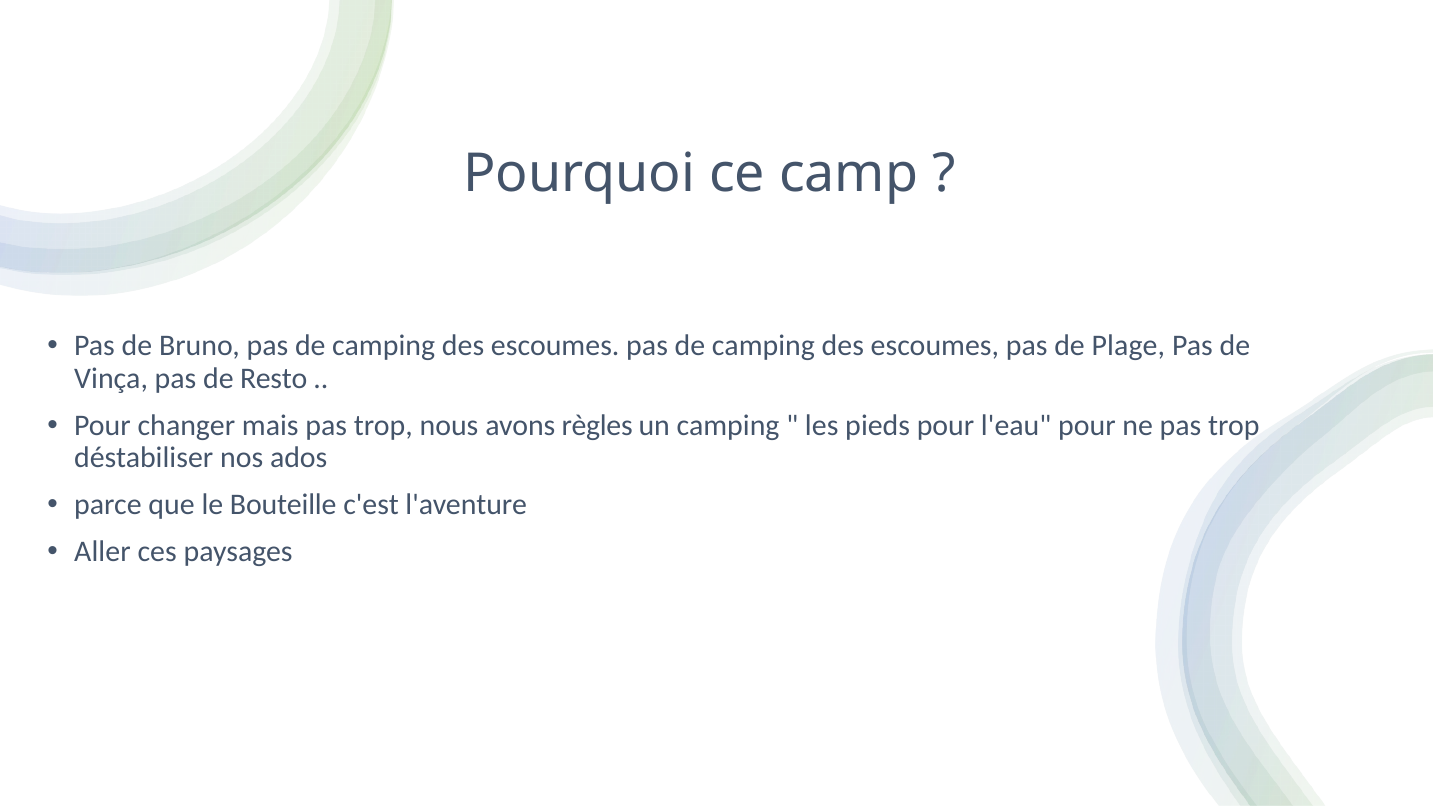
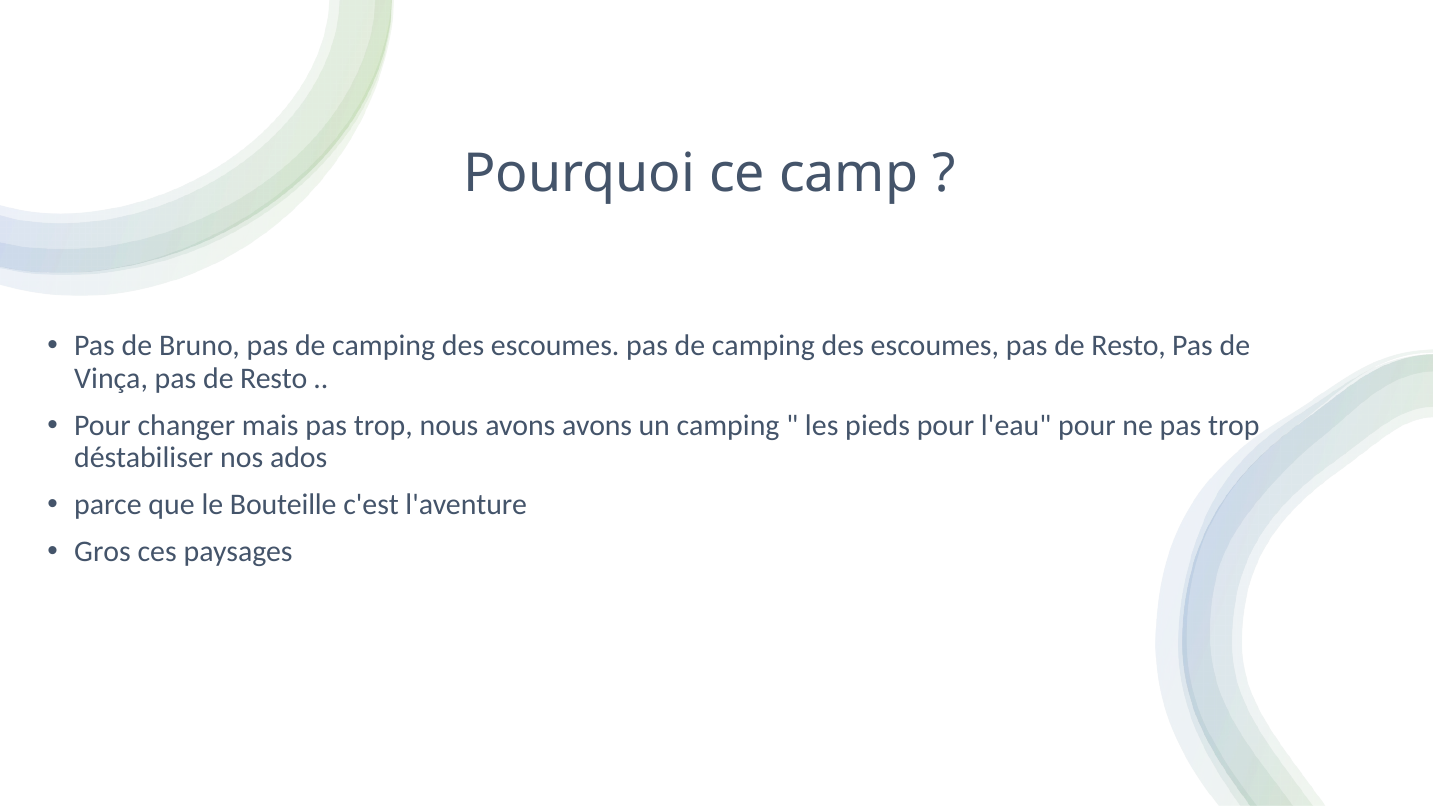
escoumes pas de Plage: Plage -> Resto
avons règles: règles -> avons
Aller: Aller -> Gros
